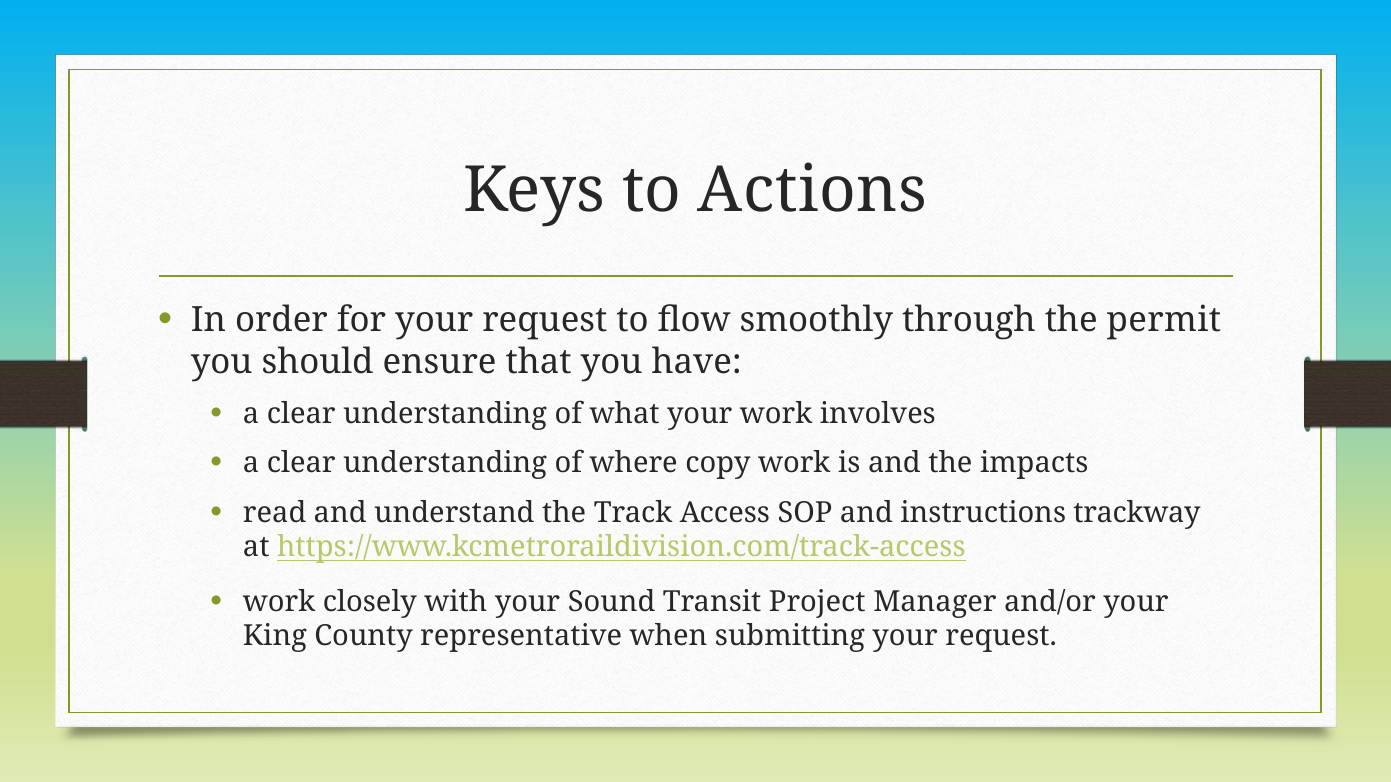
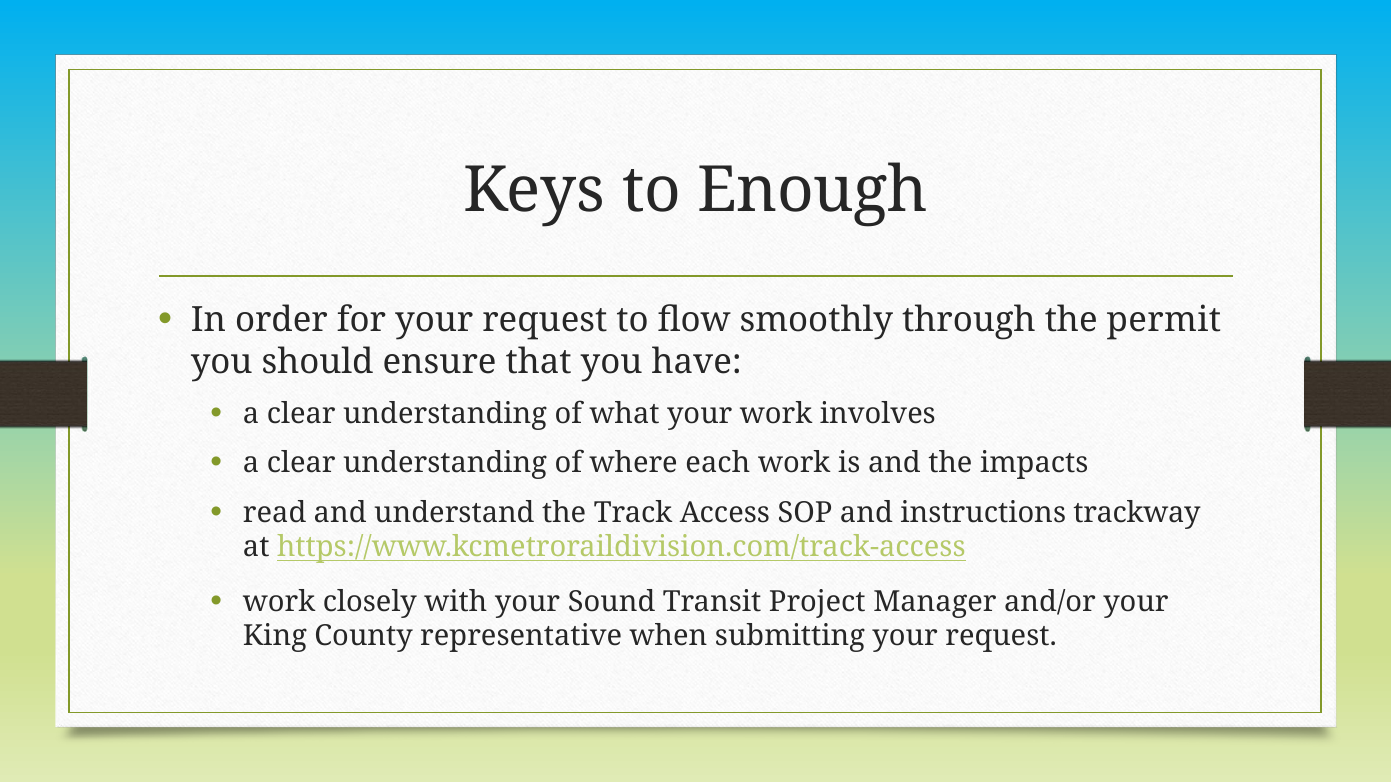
Actions: Actions -> Enough
copy: copy -> each
